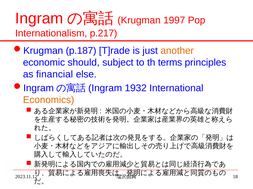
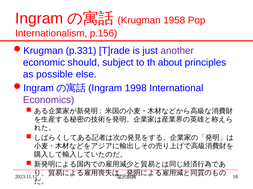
1997: 1997 -> 1958
p.217: p.217 -> p.156
p.187: p.187 -> p.331
another colour: orange -> purple
terms: terms -> about
financial: financial -> possible
1932: 1932 -> 1998
Economics colour: orange -> purple
